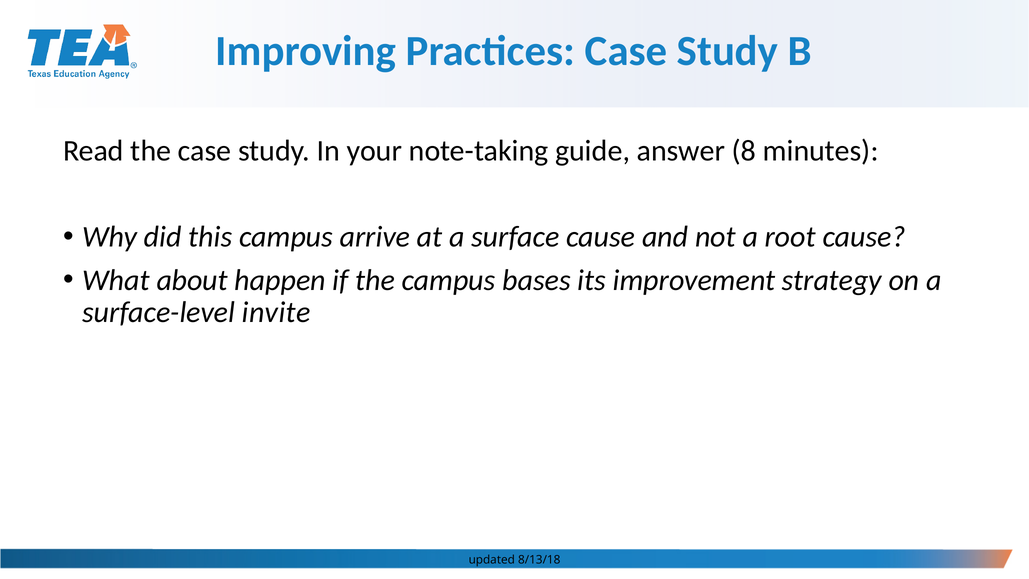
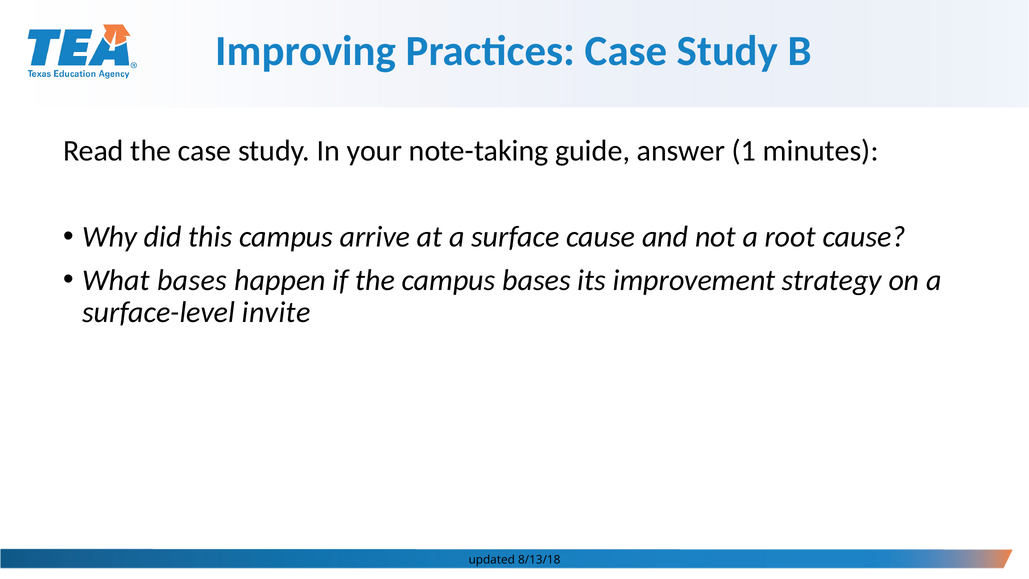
8: 8 -> 1
What about: about -> bases
